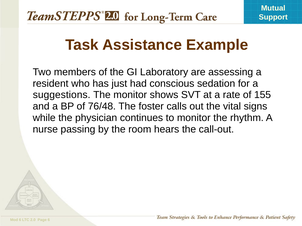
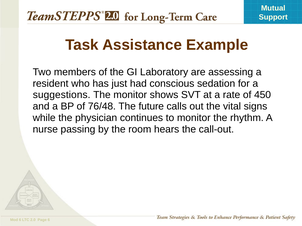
155: 155 -> 450
foster: foster -> future
